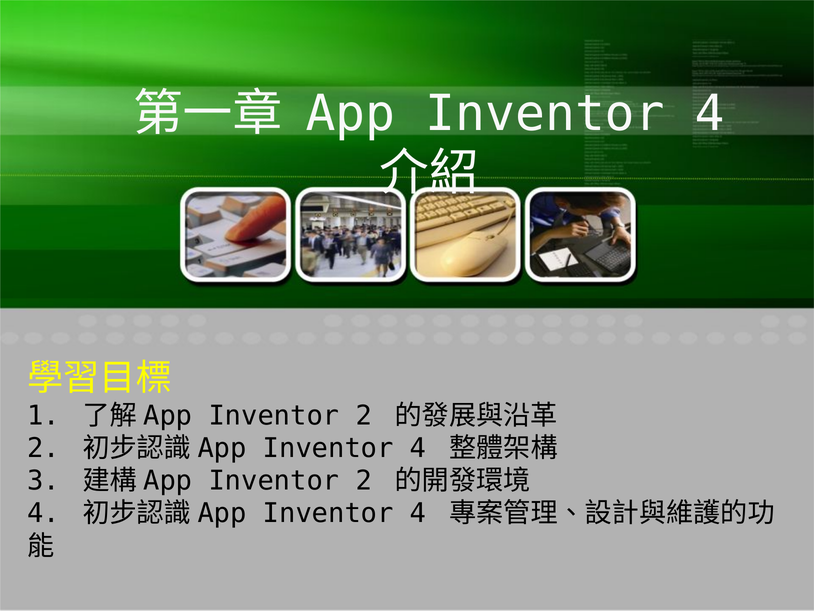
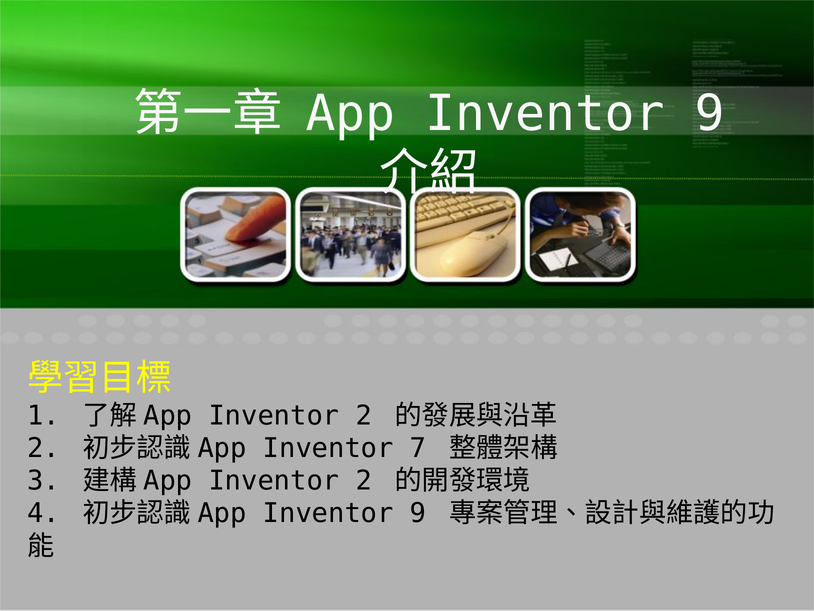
App Inventor 4: 4 -> 9
4 at (418, 448): 4 -> 7
4 at (418, 513): 4 -> 9
